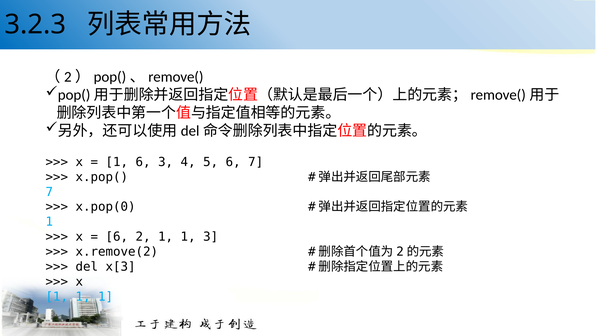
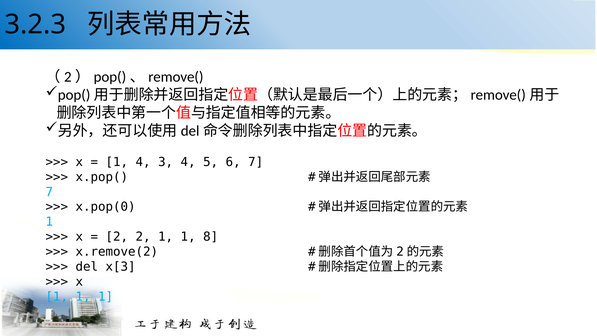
1 6: 6 -> 4
6 at (117, 237): 6 -> 2
1 3: 3 -> 8
